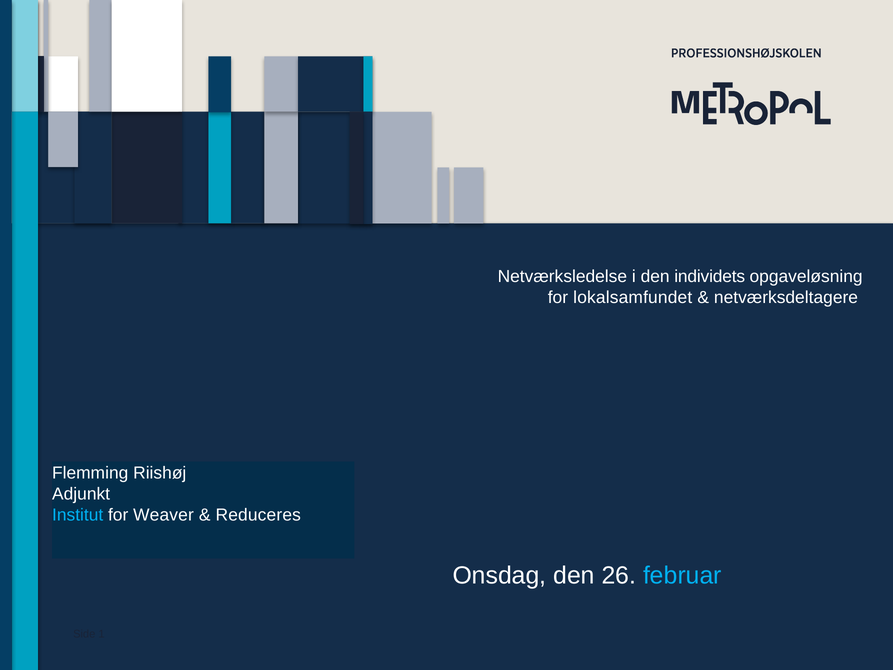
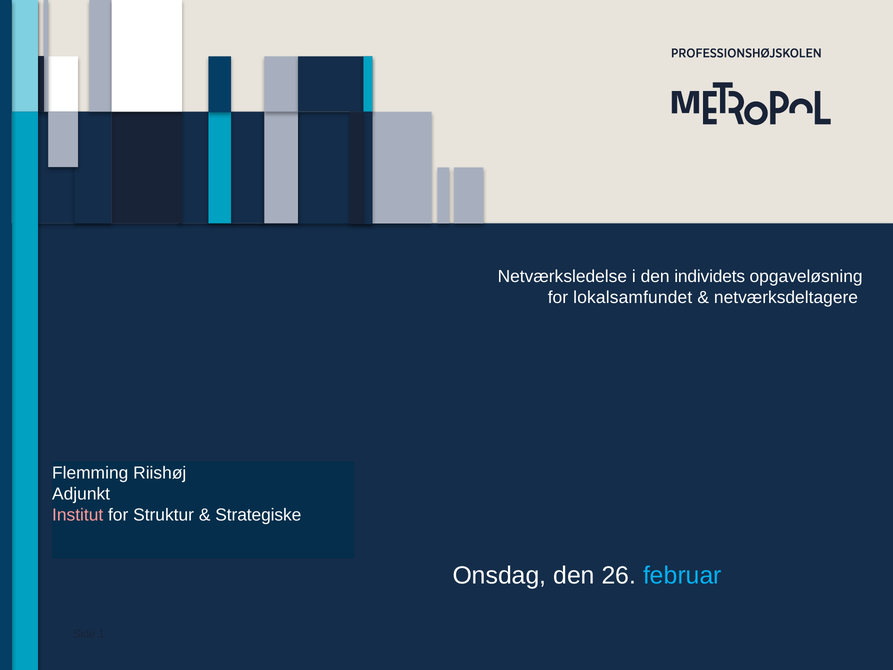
Institut at (78, 515) colour: light blue -> pink
Weaver: Weaver -> Struktur
Reduceres: Reduceres -> Strategiske
